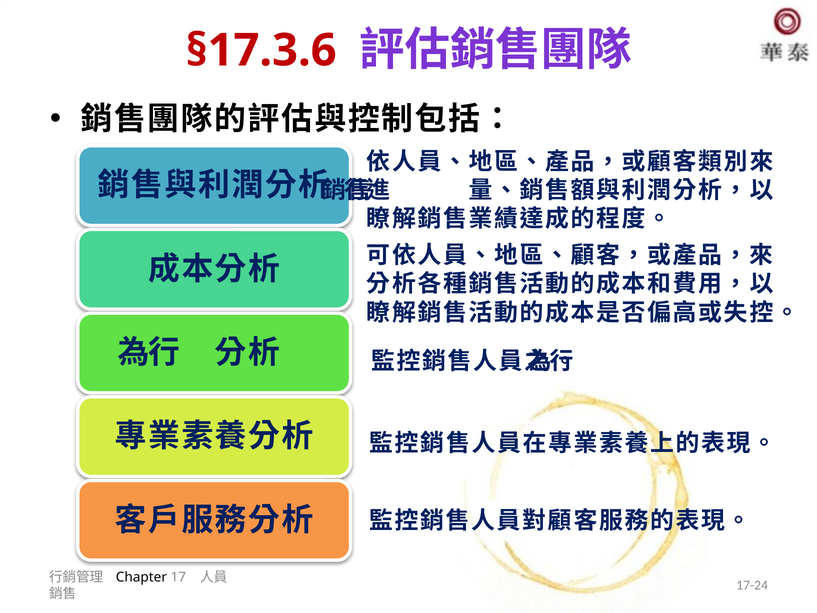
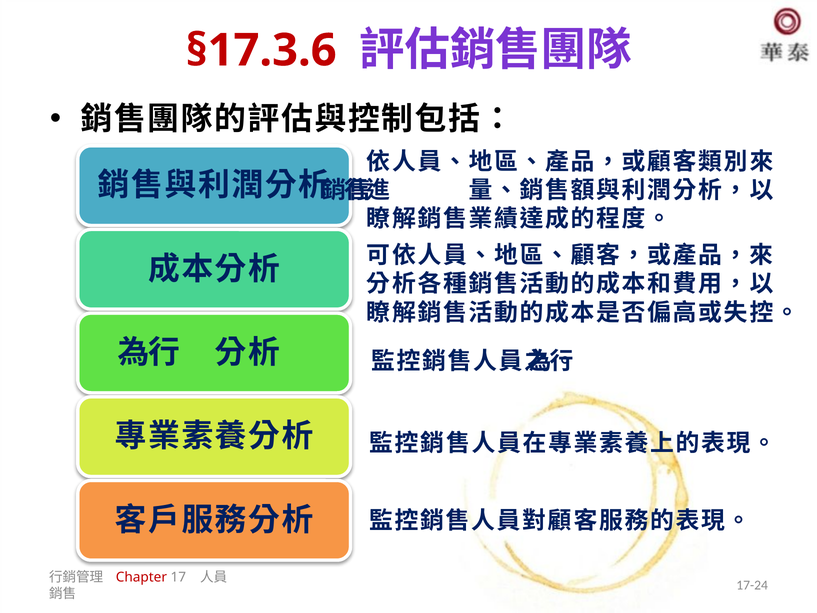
Chapter colour: black -> red
